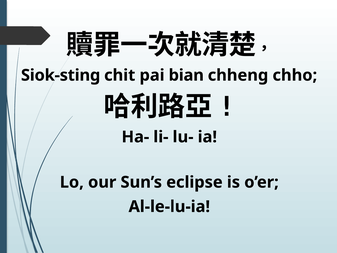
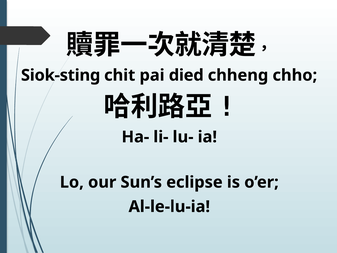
bian: bian -> died
